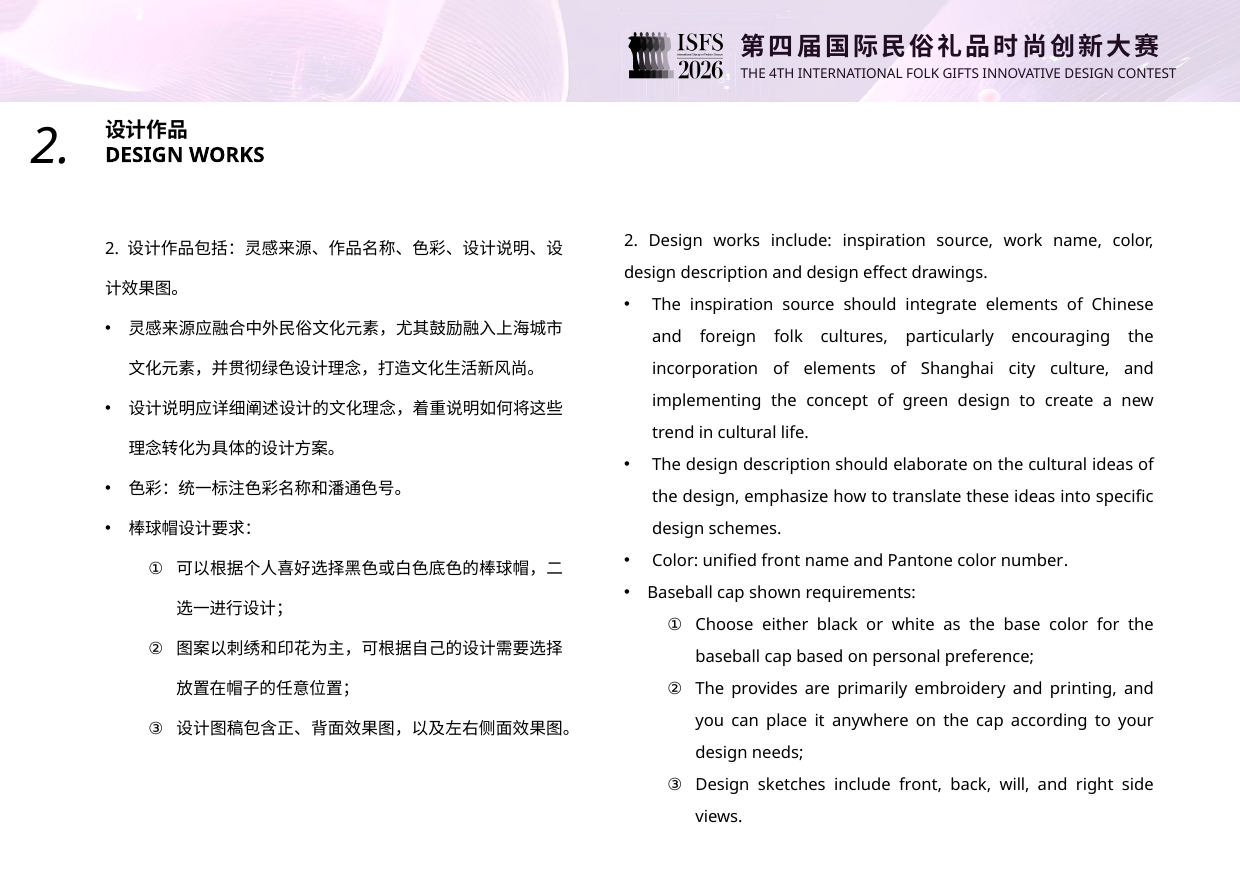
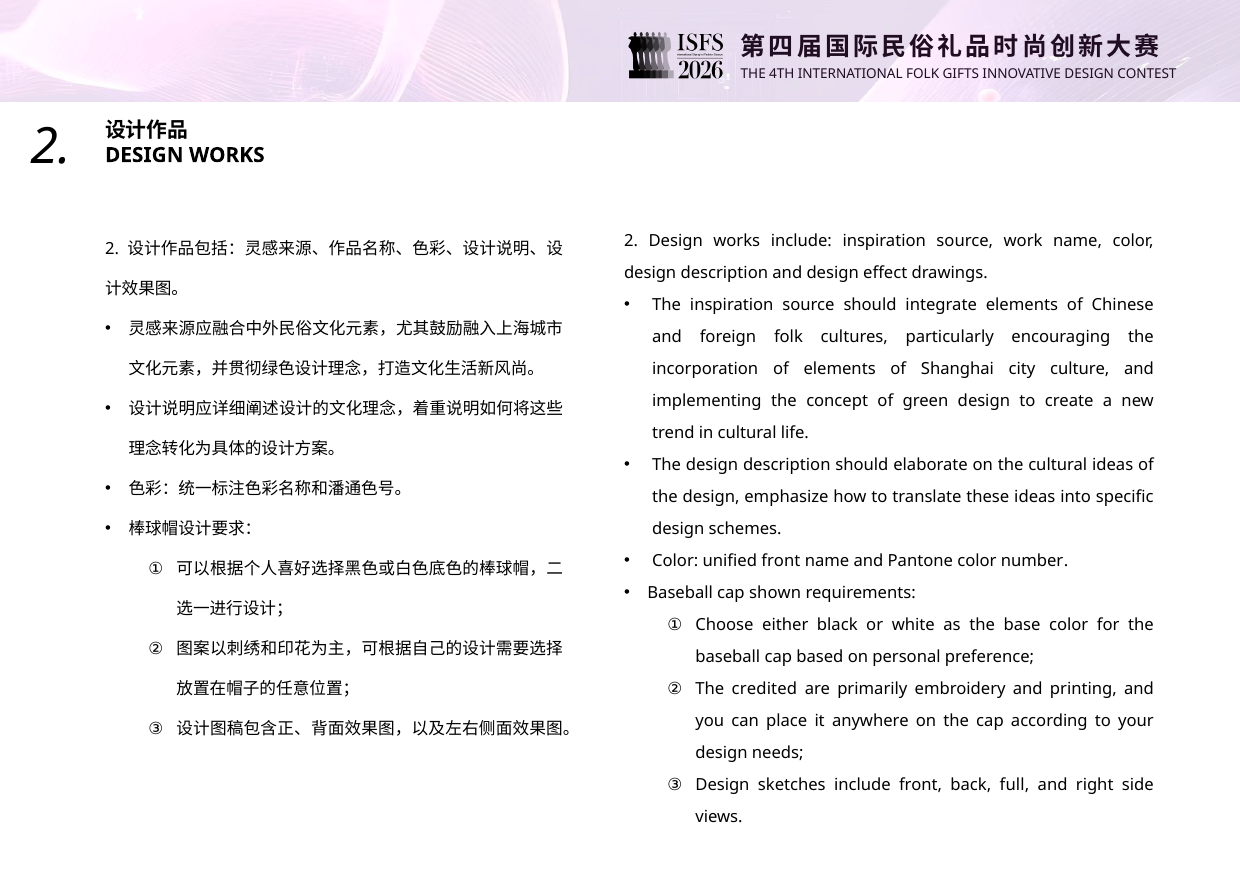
provides: provides -> credited
will: will -> full
